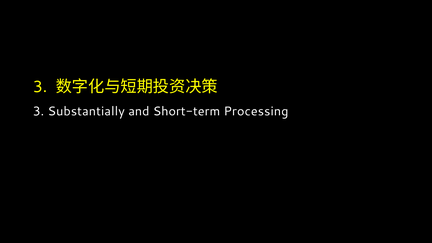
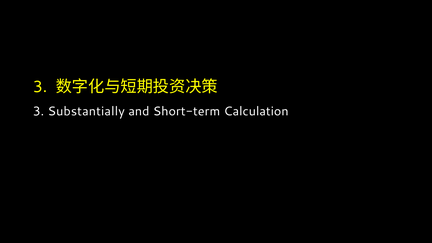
Processing: Processing -> Calculation
